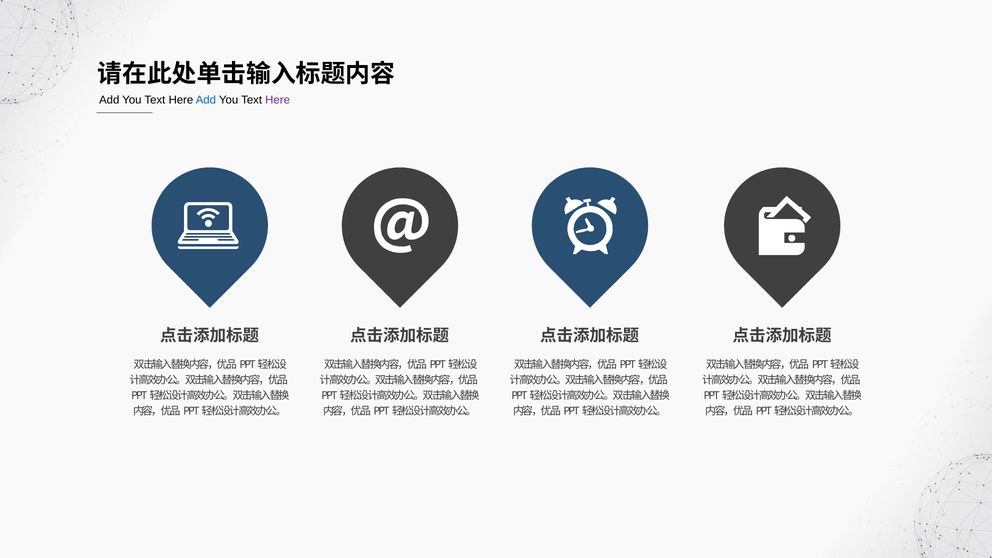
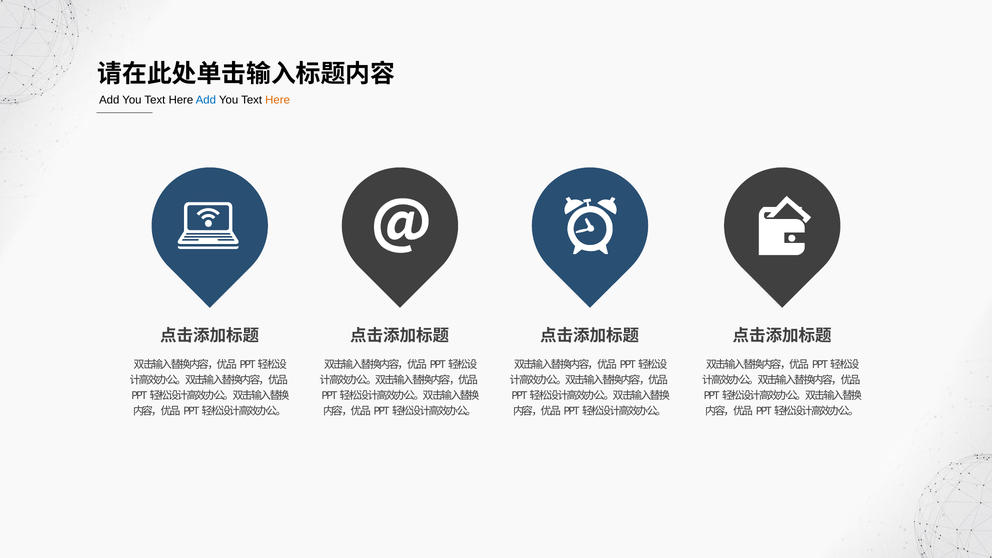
Here at (278, 100) colour: purple -> orange
